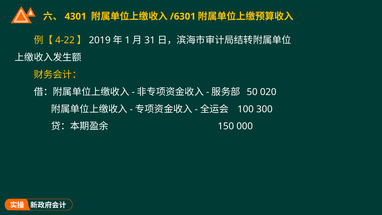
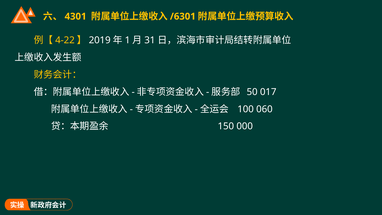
020: 020 -> 017
300: 300 -> 060
